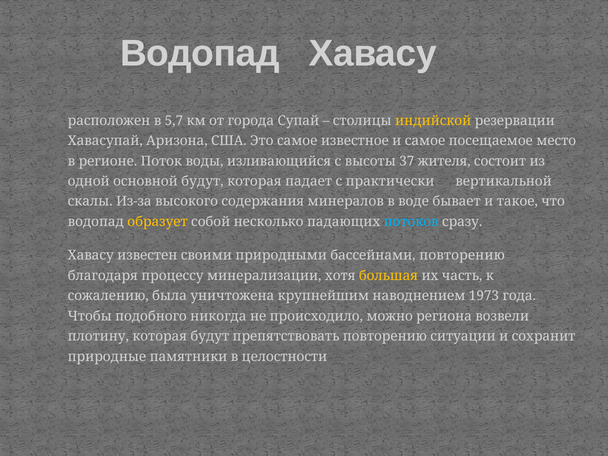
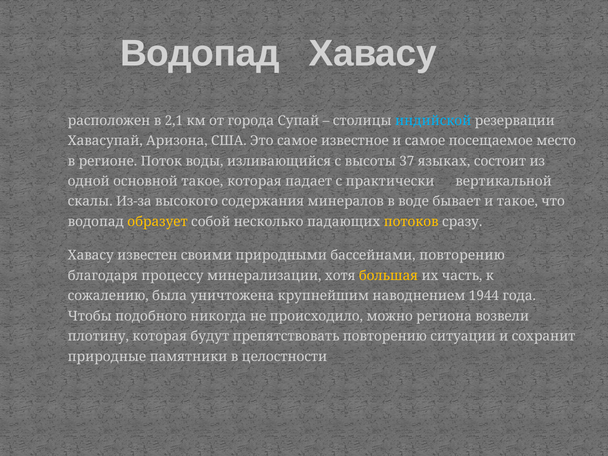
5,7: 5,7 -> 2,1
индийской colour: yellow -> light blue
жителя: жителя -> языках
основной будут: будут -> такое
потоков colour: light blue -> yellow
1973: 1973 -> 1944
